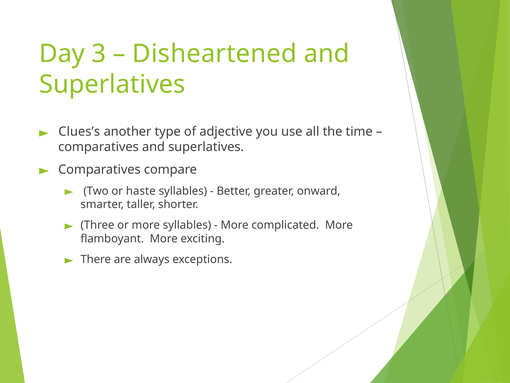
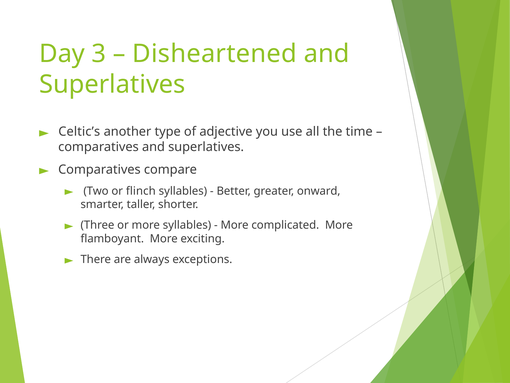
Clues’s: Clues’s -> Celtic’s
haste: haste -> flinch
